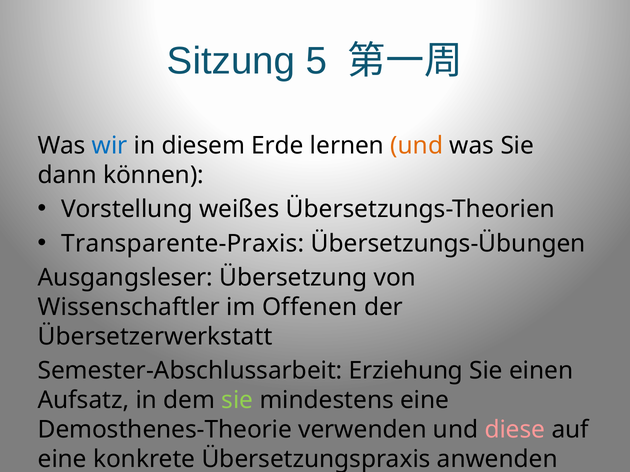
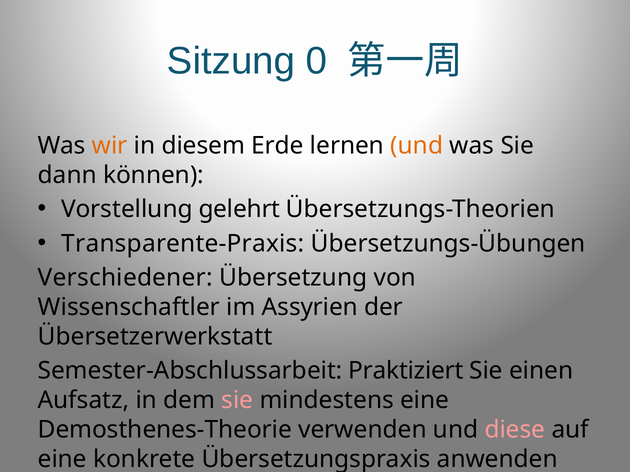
5: 5 -> 0
wir colour: blue -> orange
weißes: weißes -> gelehrt
Ausgangsleser: Ausgangsleser -> Verschiedener
Offenen: Offenen -> Assyrien
Erziehung: Erziehung -> Praktiziert
sie at (237, 401) colour: light green -> pink
